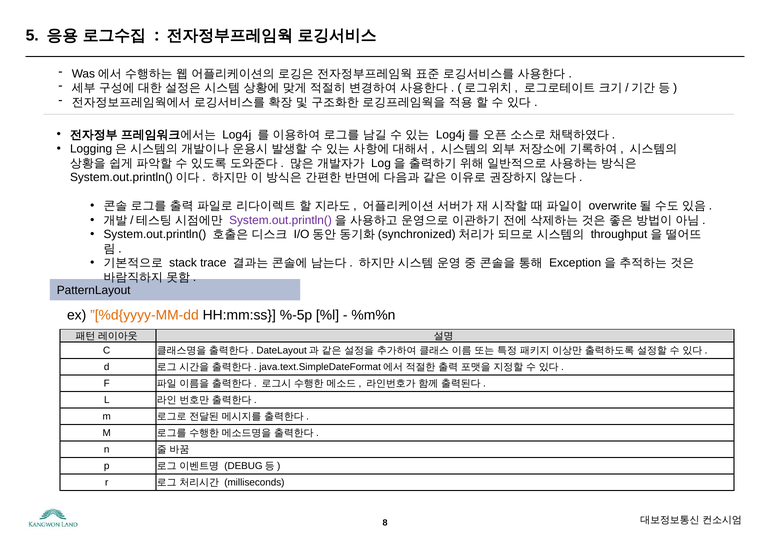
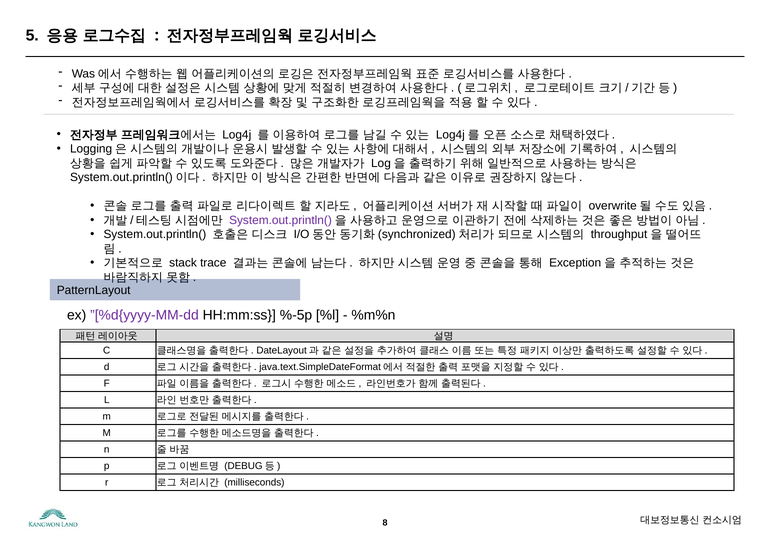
”[%d{yyyy-MM-dd colour: orange -> purple
